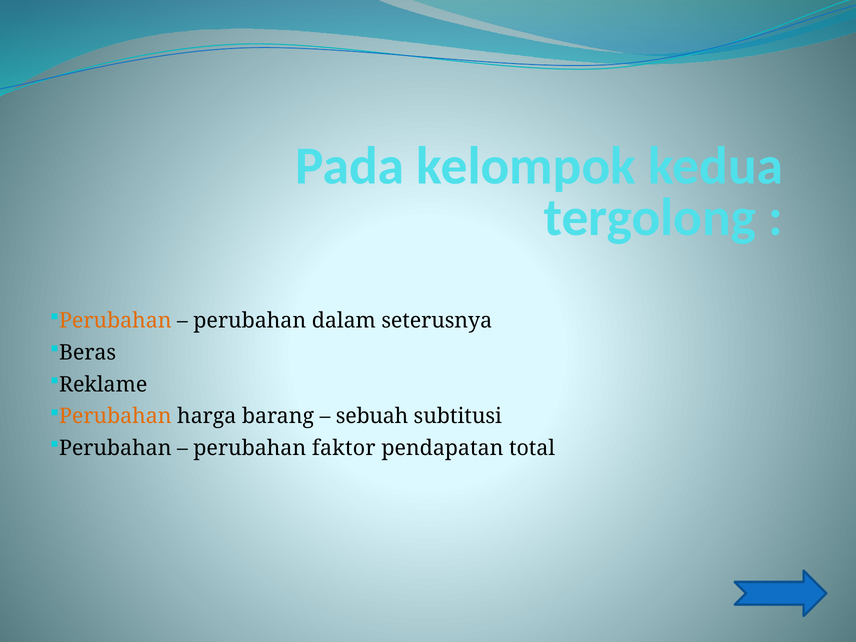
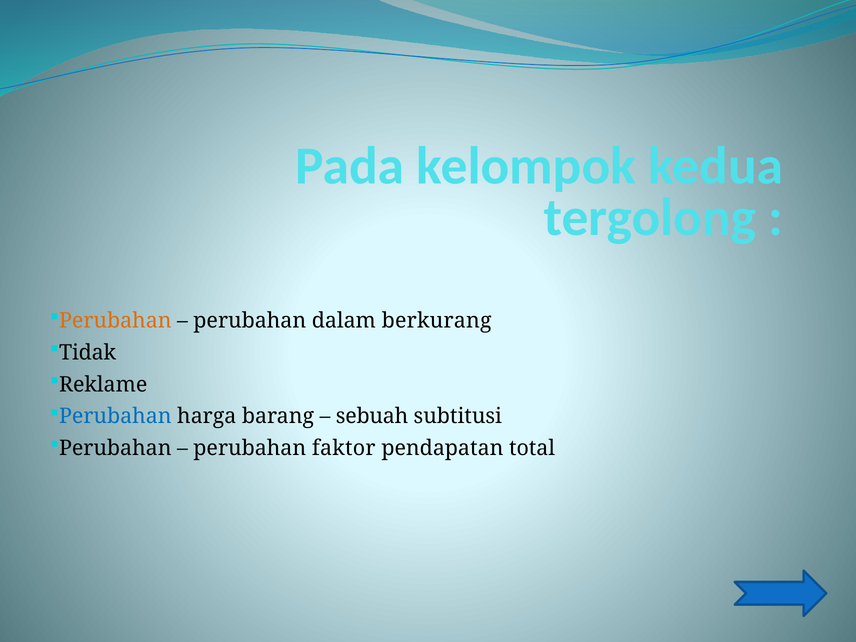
seterusnya: seterusnya -> berkurang
Beras: Beras -> Tidak
Perubahan at (115, 416) colour: orange -> blue
